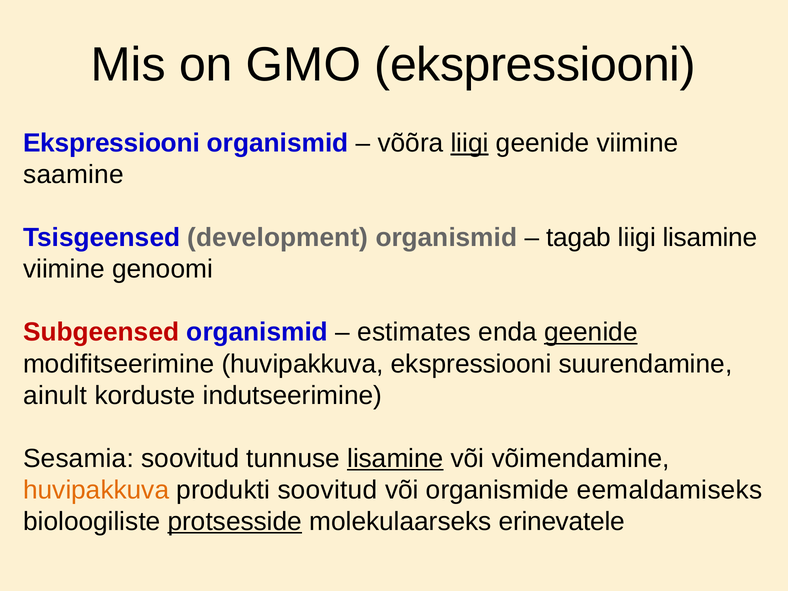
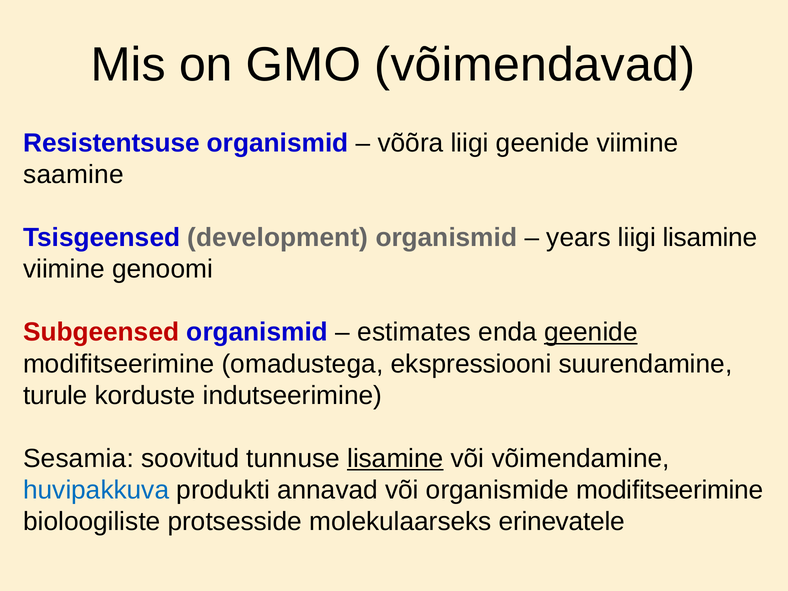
GMO ekspressiooni: ekspressiooni -> võimendavad
Ekspressiooni at (112, 143): Ekspressiooni -> Resistentsuse
liigi at (470, 143) underline: present -> none
tagab: tagab -> years
modifitseerimine huvipakkuva: huvipakkuva -> omadustega
ainult: ainult -> turule
huvipakkuva at (96, 490) colour: orange -> blue
produkti soovitud: soovitud -> annavad
organismide eemaldamiseks: eemaldamiseks -> modifitseerimine
protsesside underline: present -> none
